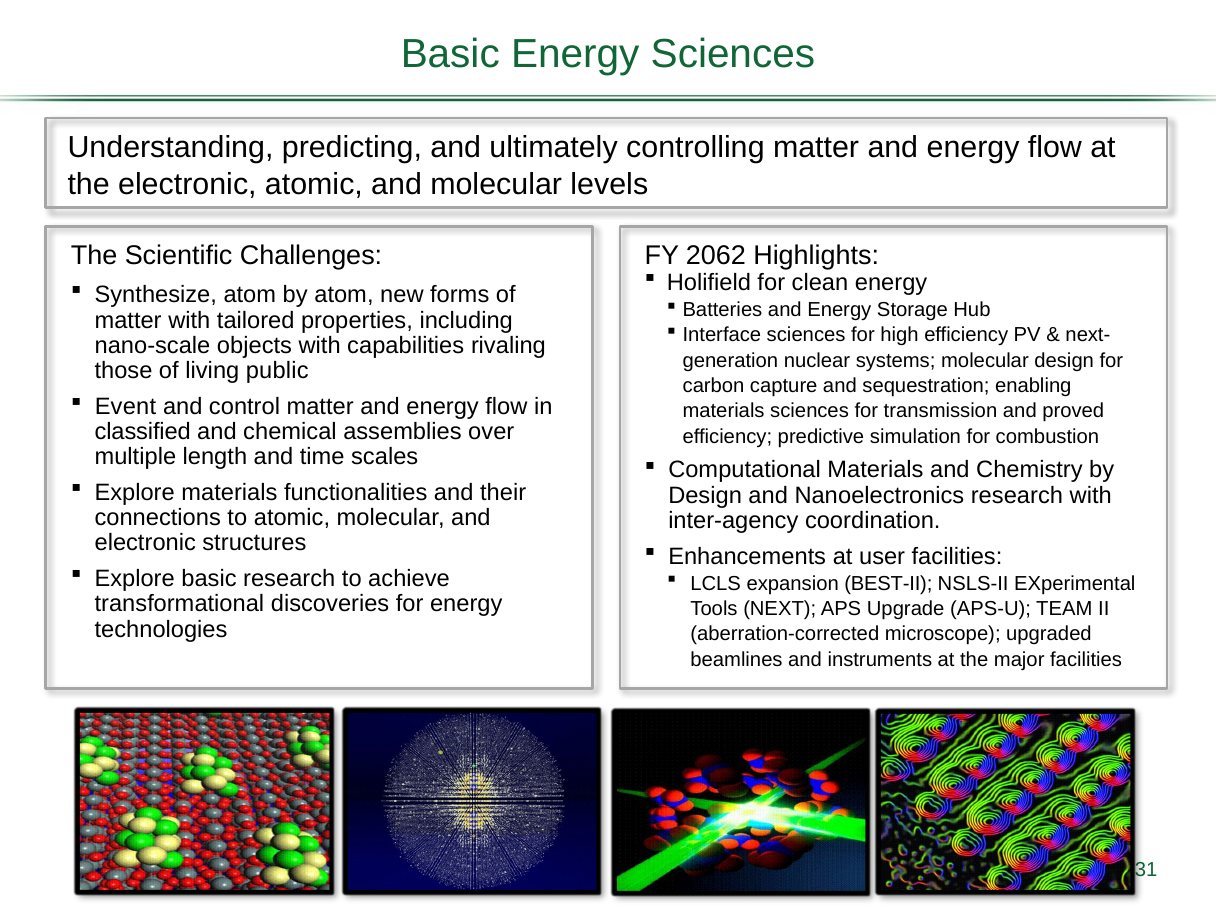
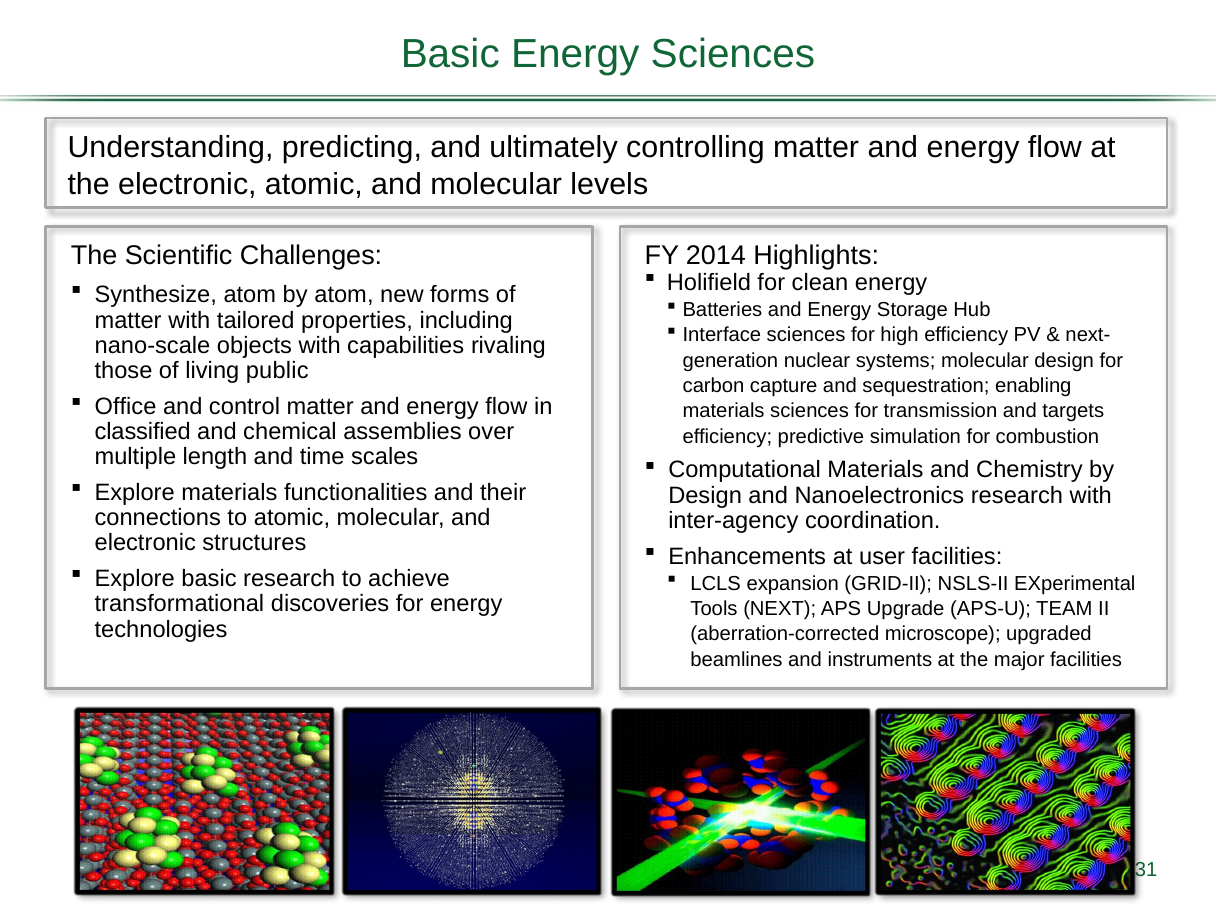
2062: 2062 -> 2014
Event: Event -> Office
proved: proved -> targets
BEST-II: BEST-II -> GRID-II
